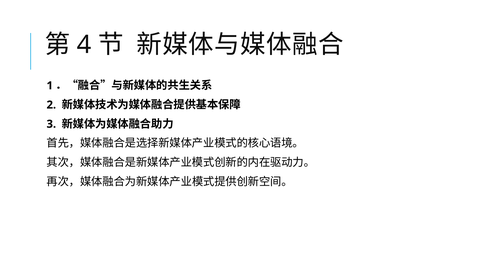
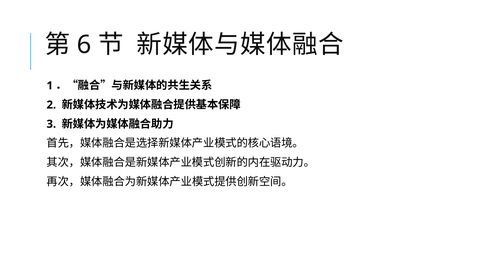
4: 4 -> 6
